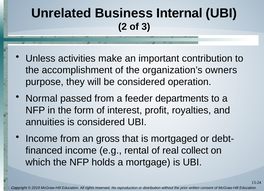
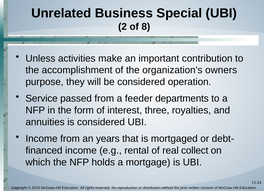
Internal: Internal -> Special
3: 3 -> 8
Normal: Normal -> Service
profit: profit -> three
gross: gross -> years
